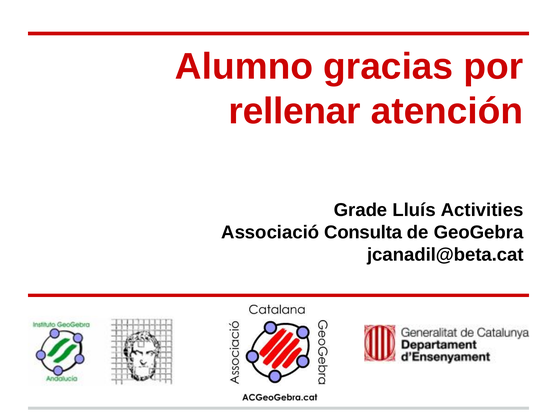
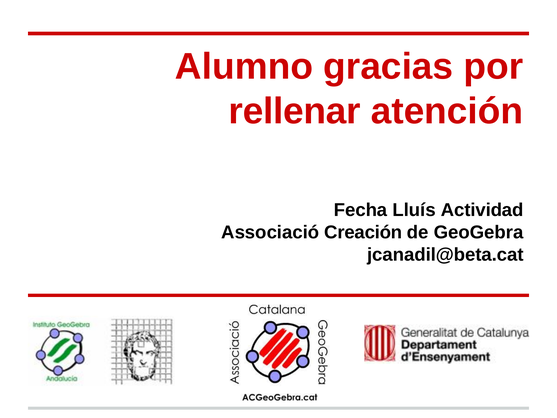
Grade: Grade -> Fecha
Activities: Activities -> Actividad
Consulta: Consulta -> Creación
